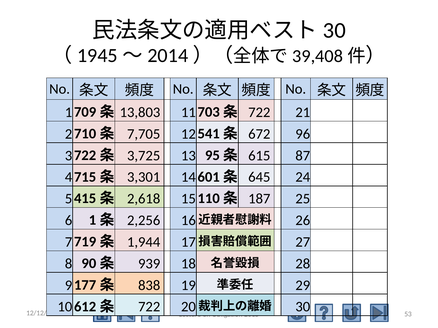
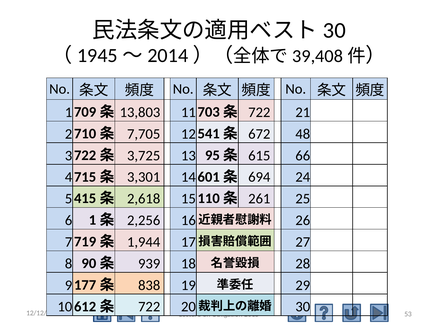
96: 96 -> 48
87: 87 -> 66
645: 645 -> 694
187: 187 -> 261
